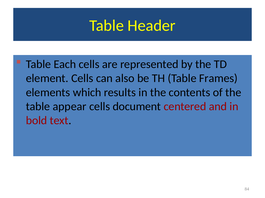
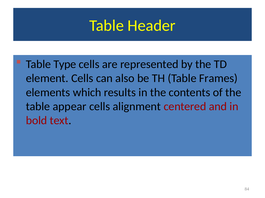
Each: Each -> Type
document: document -> alignment
